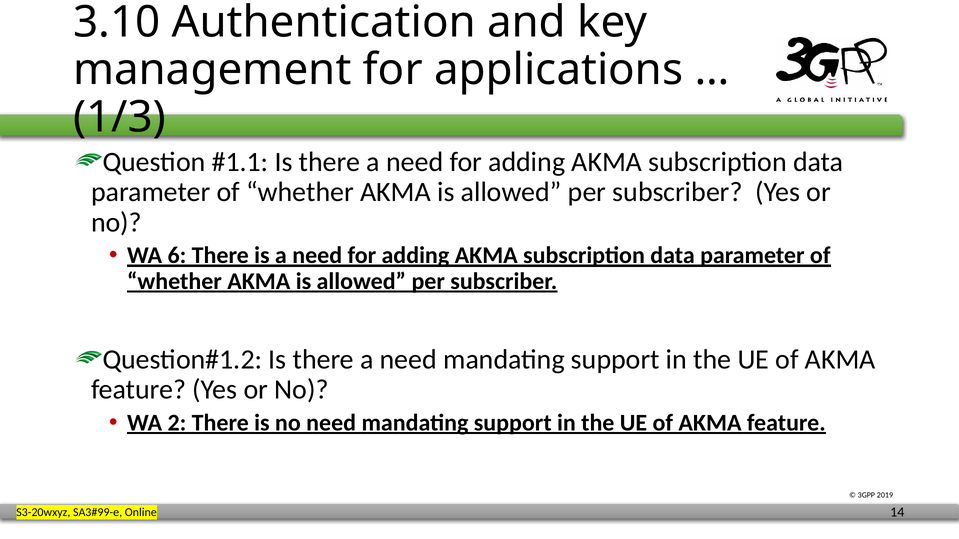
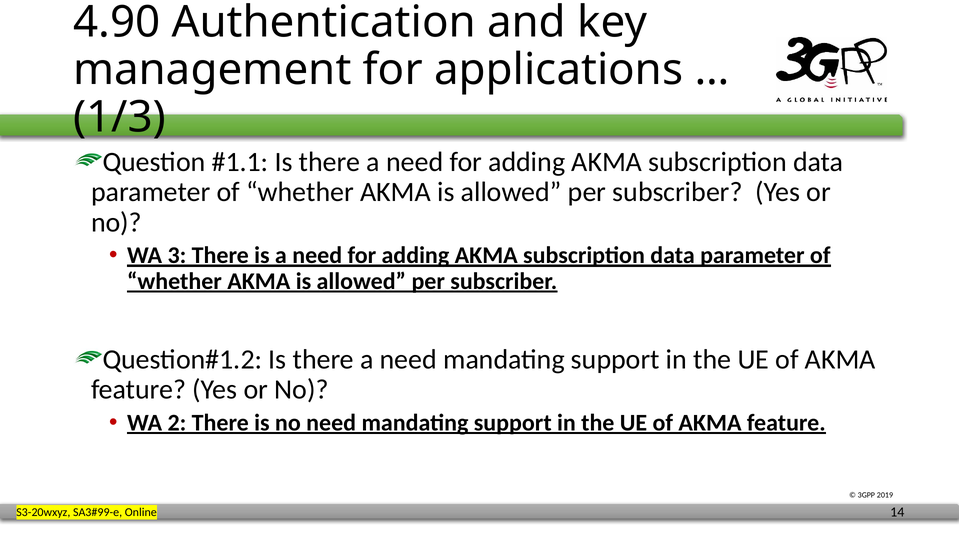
3.10: 3.10 -> 4.90
6: 6 -> 3
